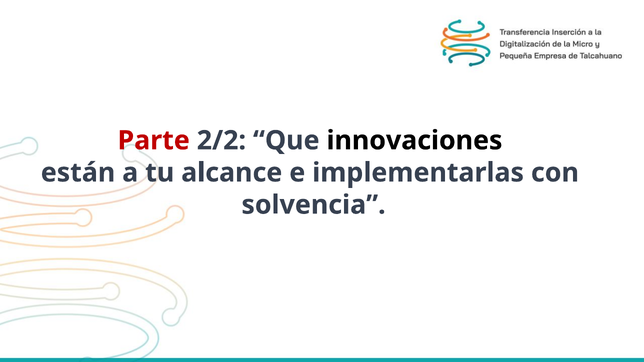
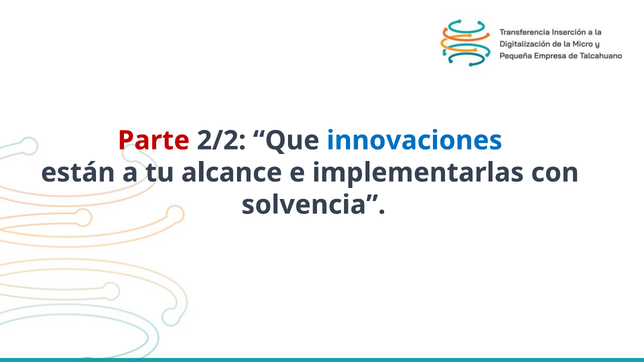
innovaciones colour: black -> blue
